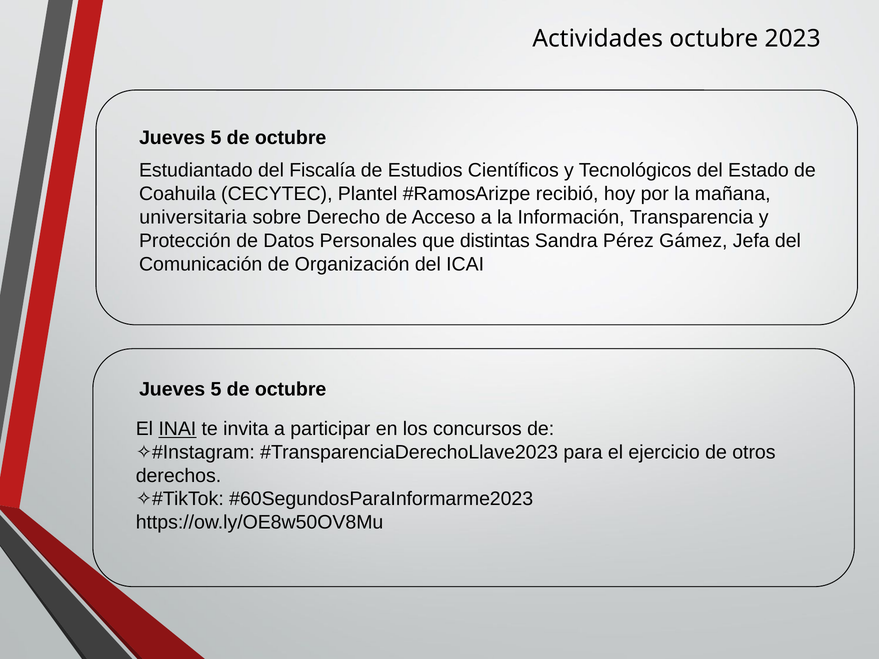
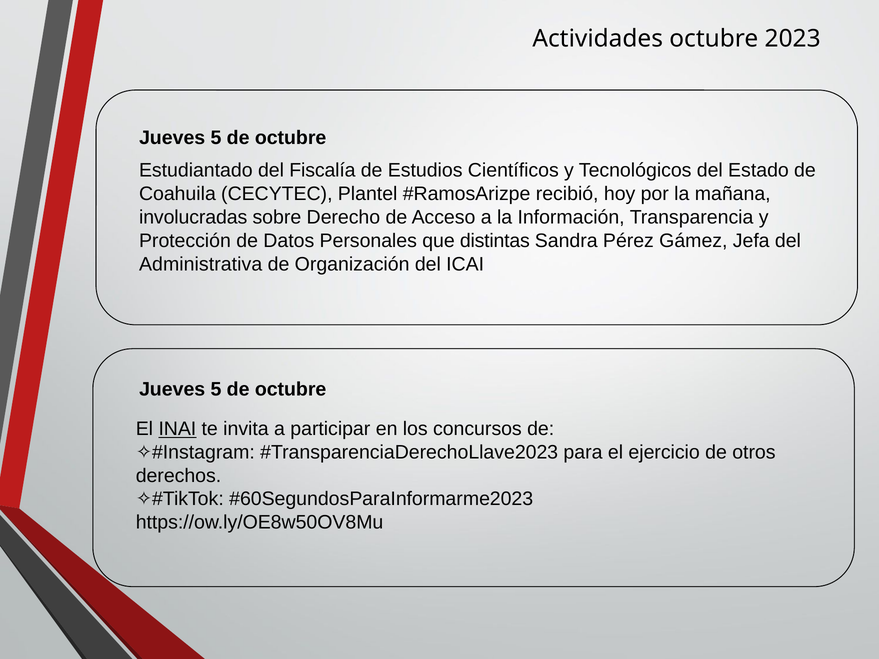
universitaria: universitaria -> involucradas
Comunicación: Comunicación -> Administrativa
